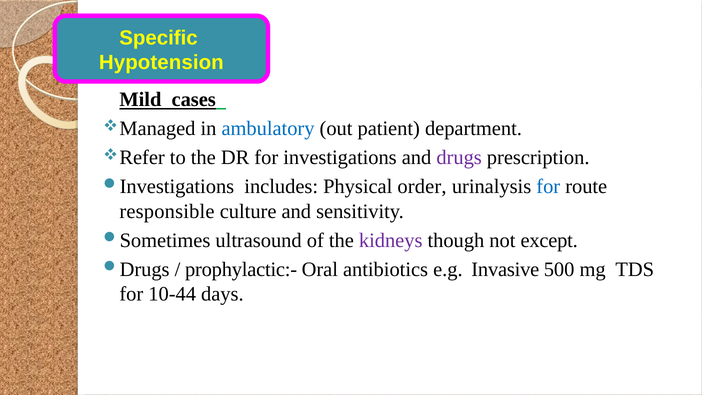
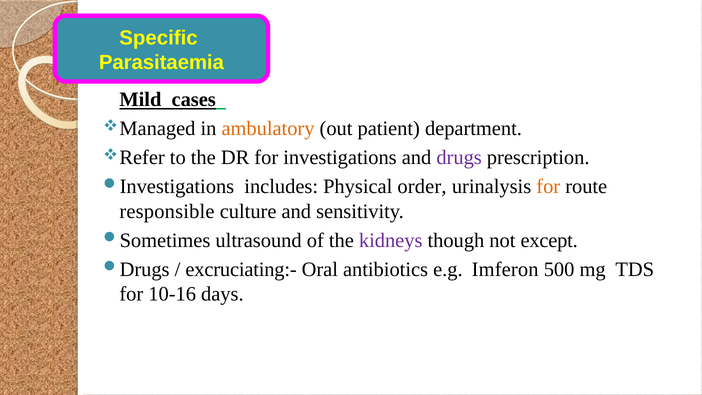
Hypotension: Hypotension -> Parasitaemia
ambulatory colour: blue -> orange
for at (548, 187) colour: blue -> orange
prophylactic:-: prophylactic:- -> excruciating:-
Invasive: Invasive -> Imferon
10-44: 10-44 -> 10-16
